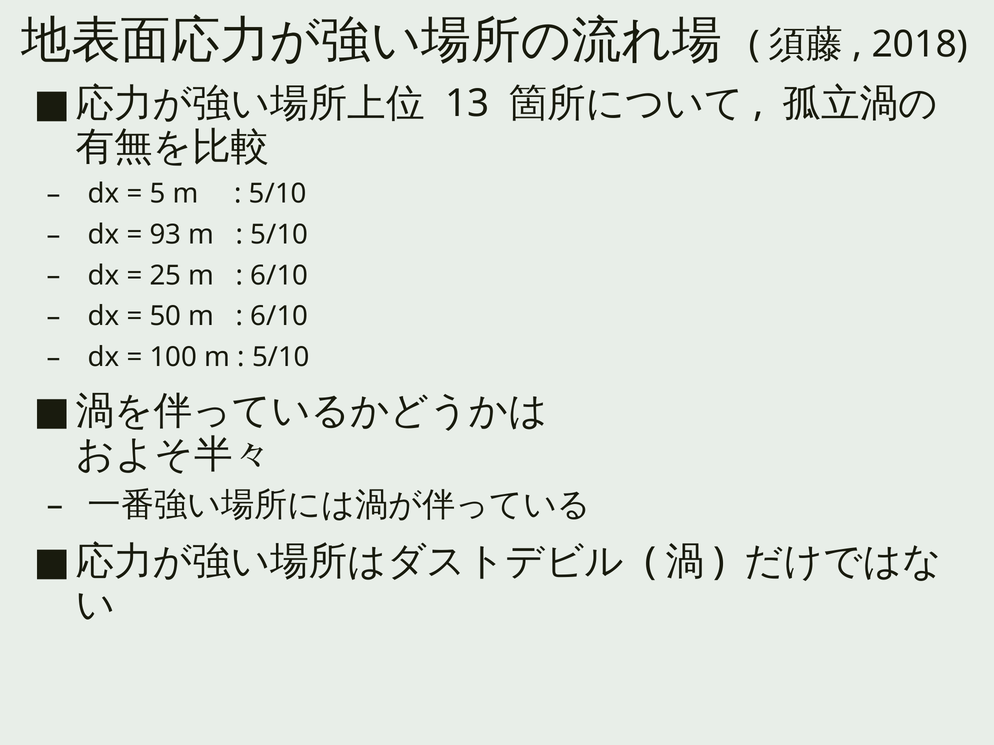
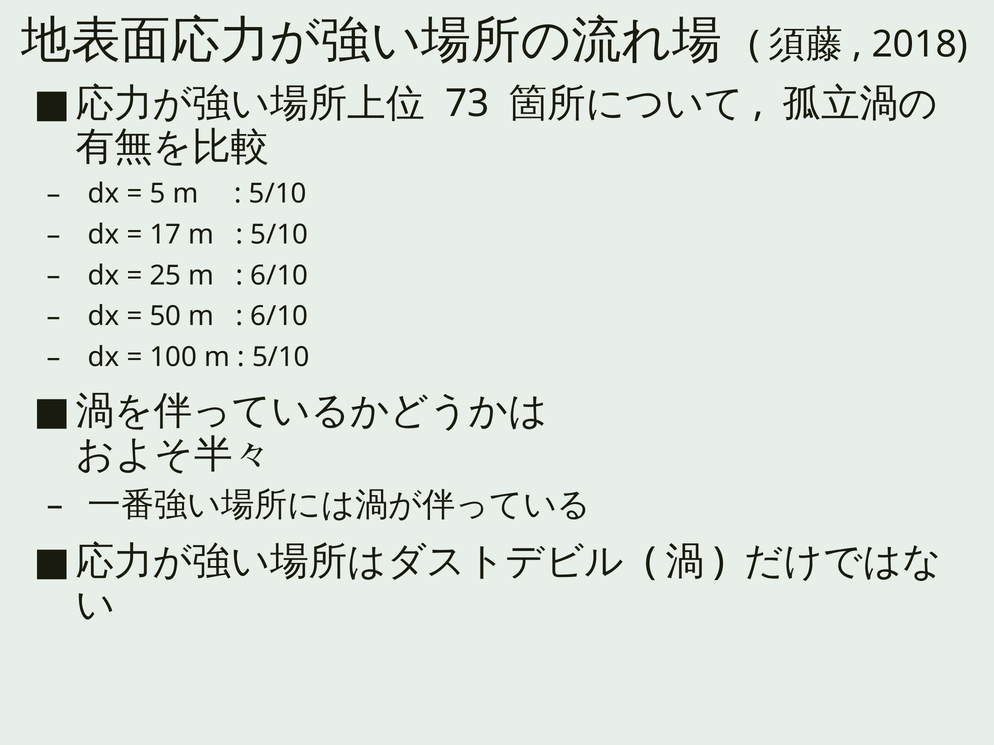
13: 13 -> 73
93: 93 -> 17
